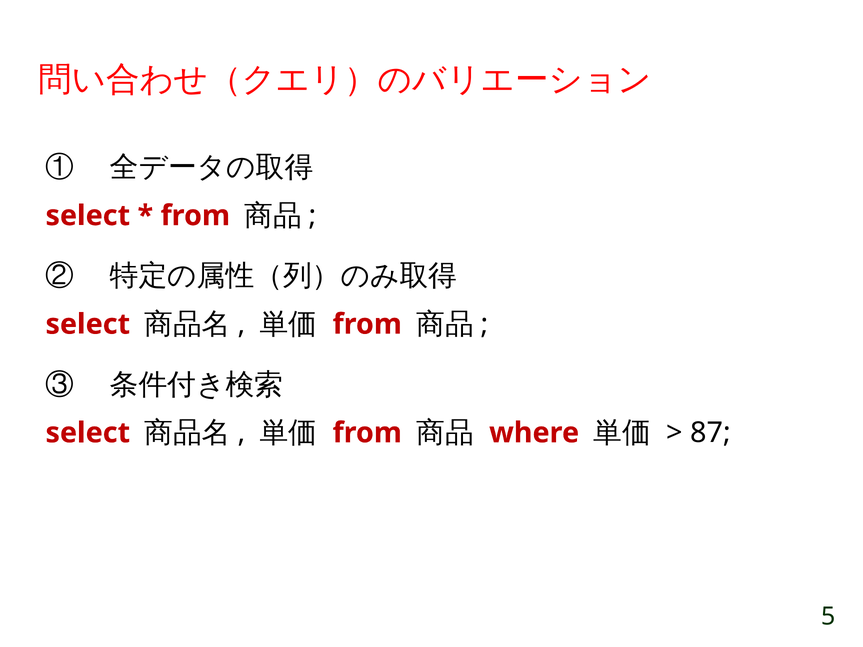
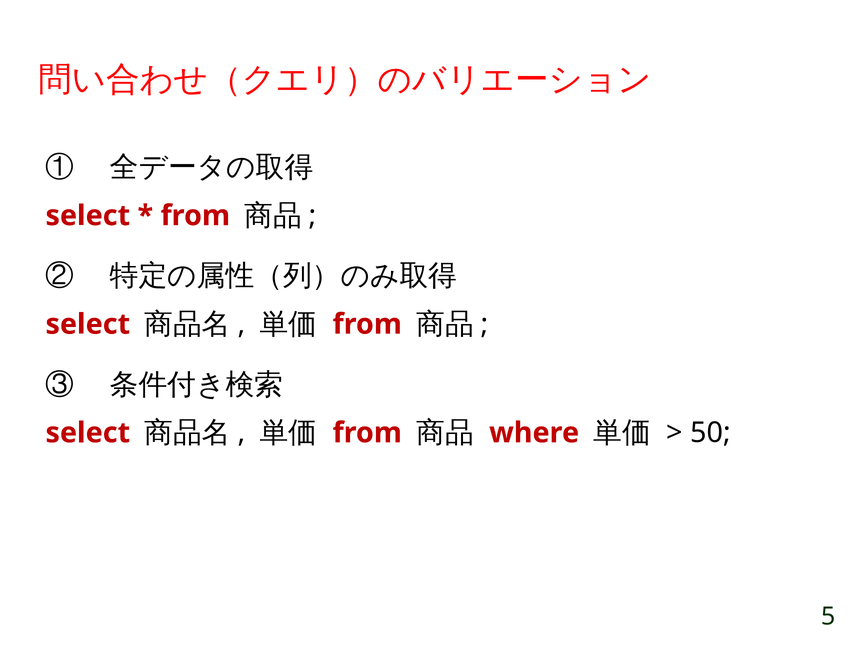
87: 87 -> 50
